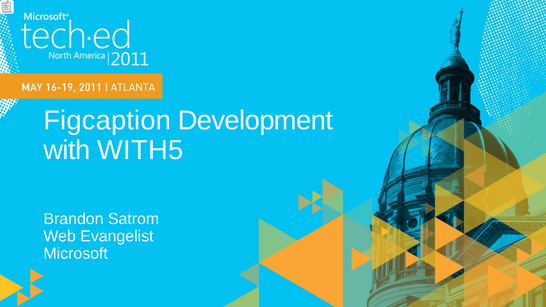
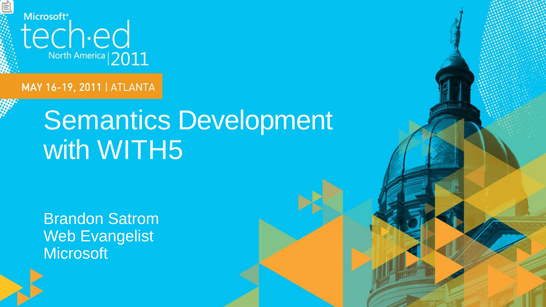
Figcaption: Figcaption -> Semantics
